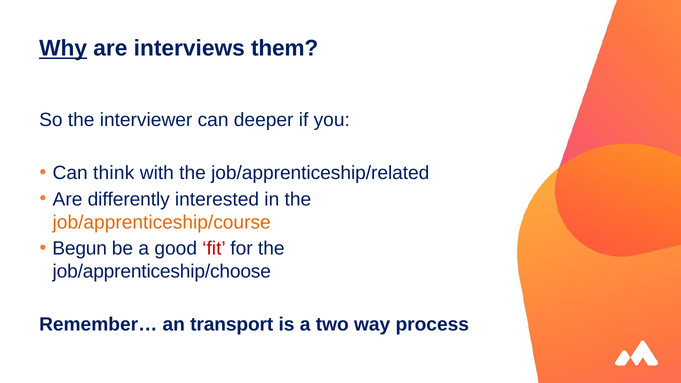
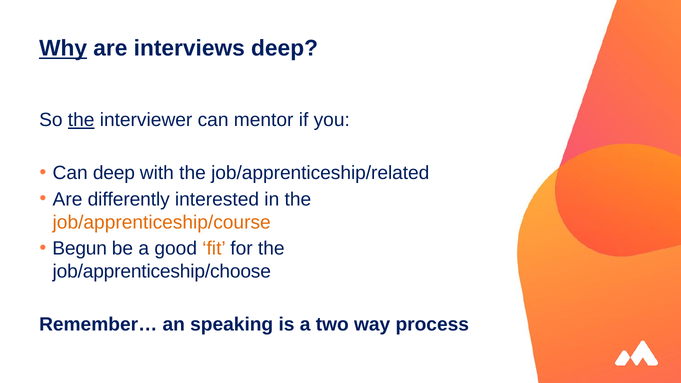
interviews them: them -> deep
the at (81, 120) underline: none -> present
deeper: deeper -> mentor
Can think: think -> deep
fit colour: red -> orange
transport: transport -> speaking
